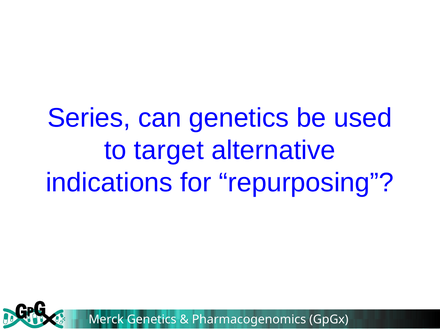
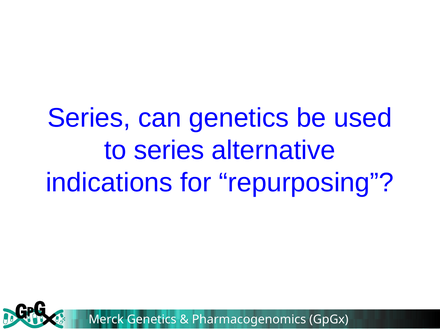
to target: target -> series
